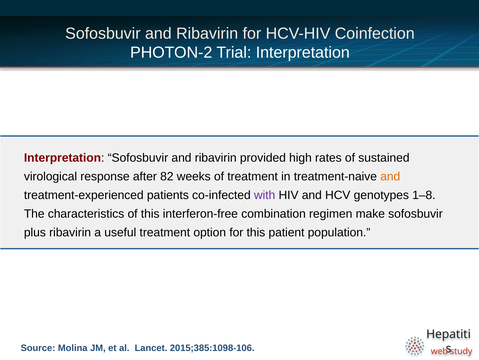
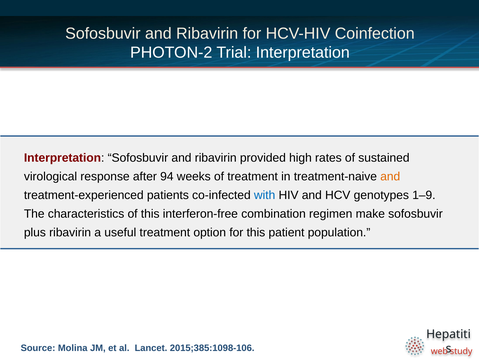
82: 82 -> 94
with colour: purple -> blue
1–8: 1–8 -> 1–9
